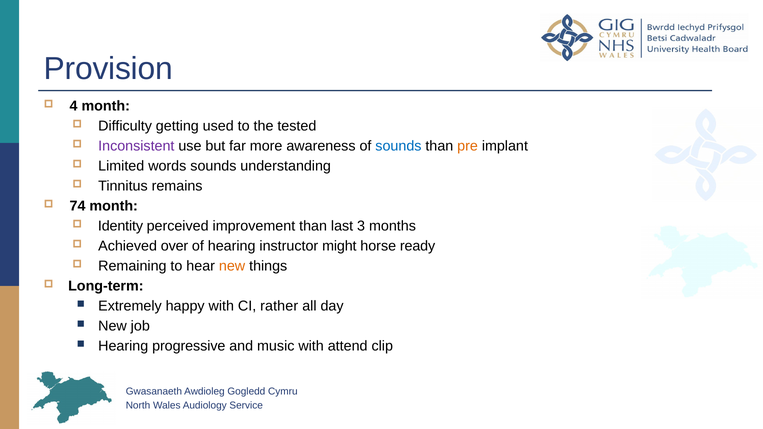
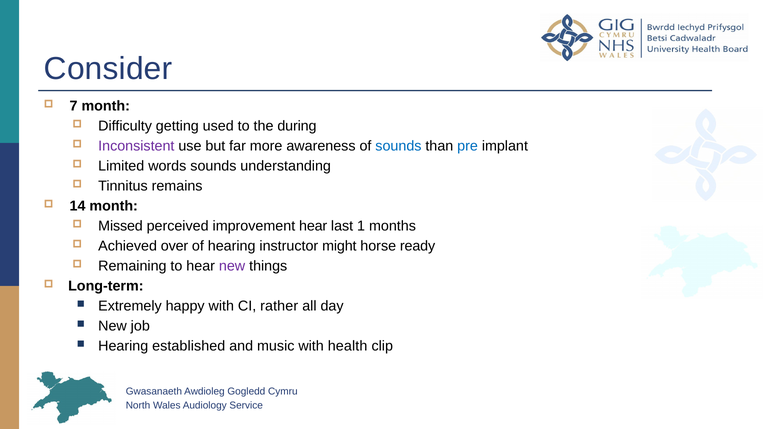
Provision: Provision -> Consider
4: 4 -> 7
tested: tested -> during
pre colour: orange -> blue
74: 74 -> 14
Identity: Identity -> Missed
improvement than: than -> hear
3: 3 -> 1
new at (232, 266) colour: orange -> purple
progressive: progressive -> established
attend: attend -> health
